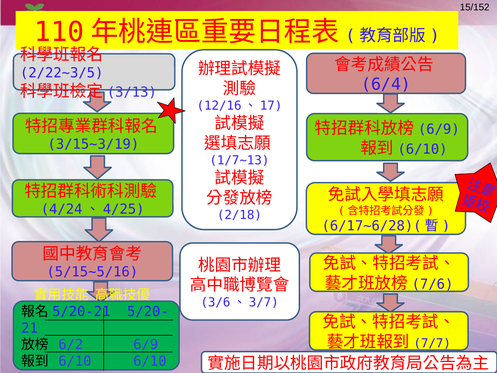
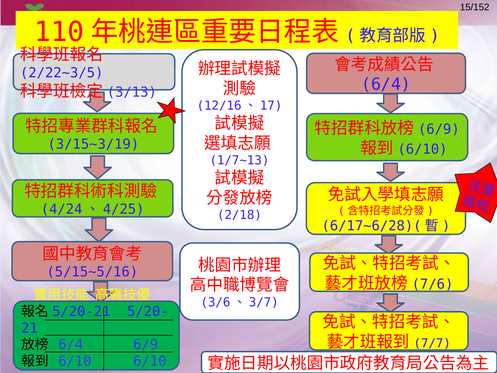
6/2 at (71, 345): 6/2 -> 6/4
